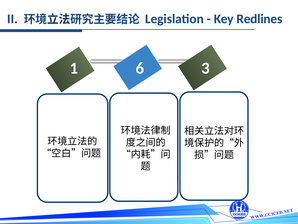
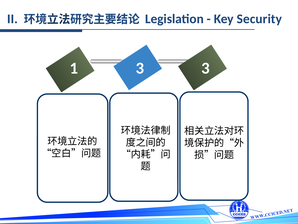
Redlines: Redlines -> Security
1 6: 6 -> 3
